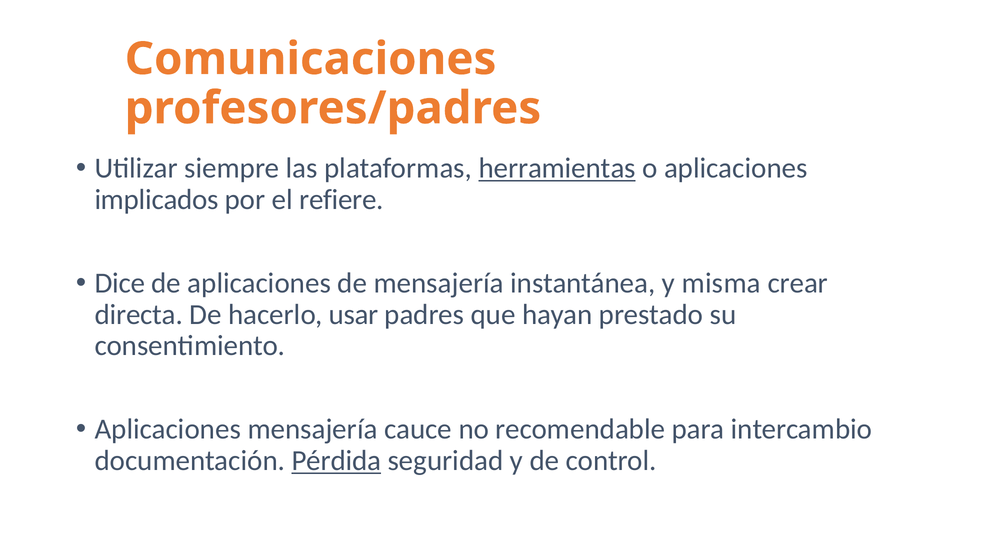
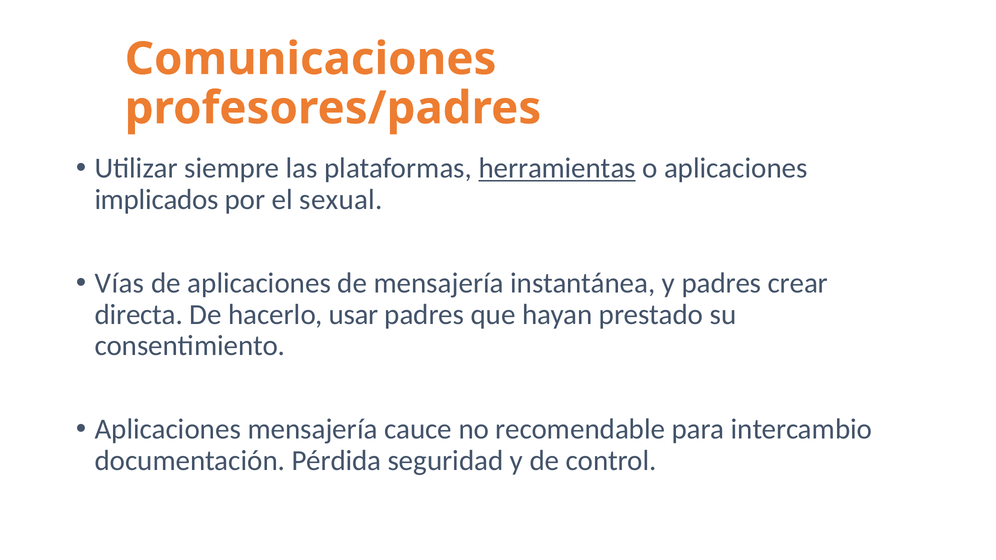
refiere: refiere -> sexual
Dice: Dice -> Vías
y misma: misma -> padres
Pérdida underline: present -> none
